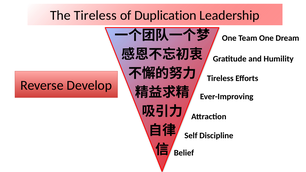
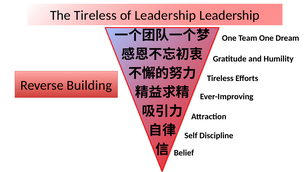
of Duplication: Duplication -> Leadership
Develop: Develop -> Building
